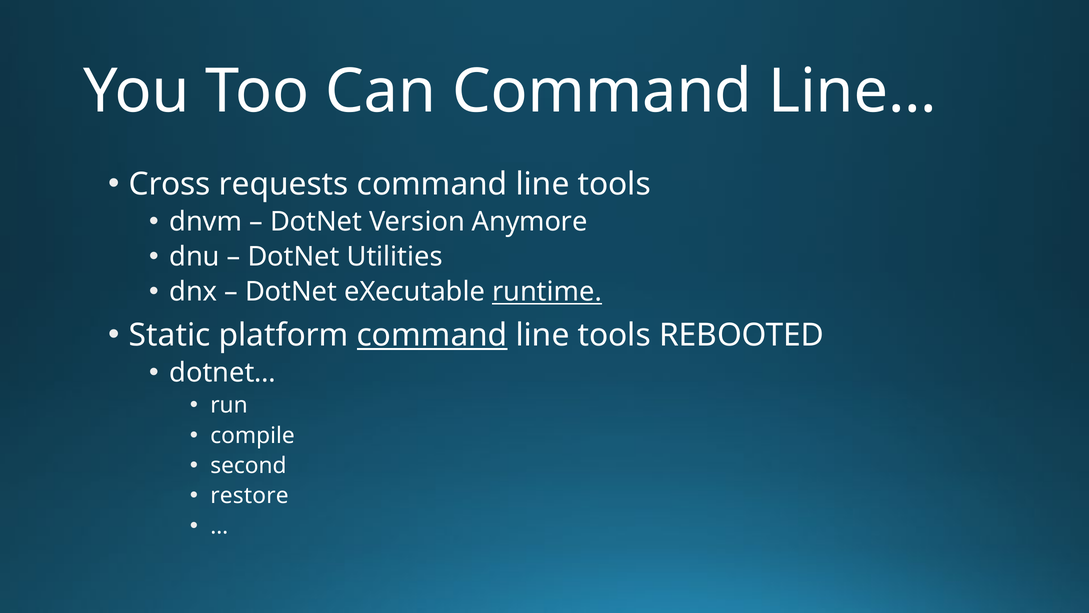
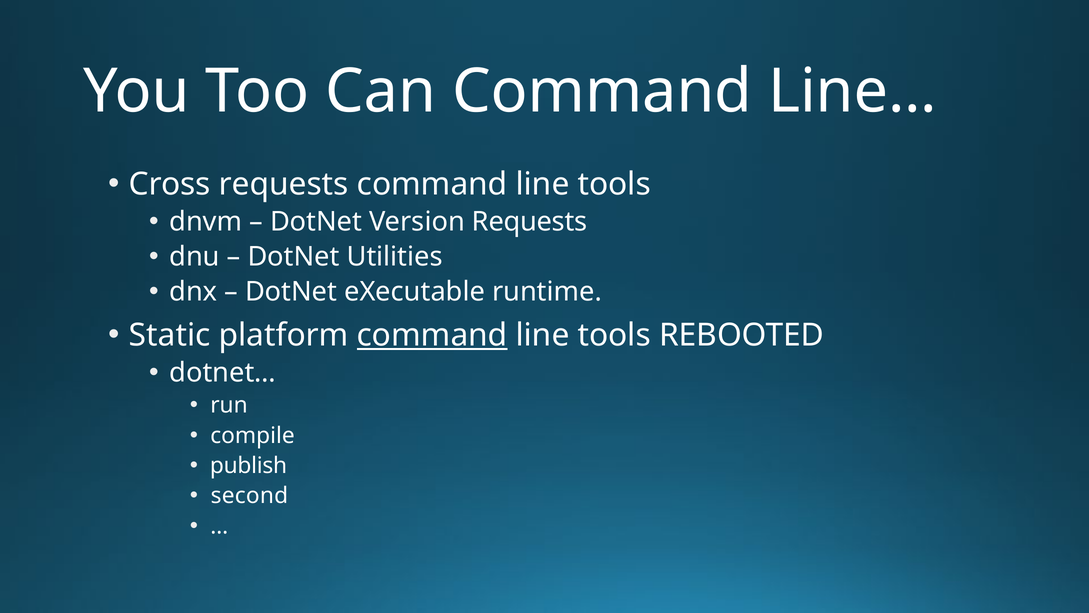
Version Anymore: Anymore -> Requests
runtime underline: present -> none
second: second -> publish
restore: restore -> second
